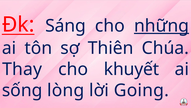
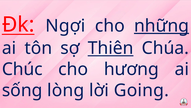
Sáng: Sáng -> Ngợi
Thiên underline: none -> present
Thay: Thay -> Chúc
khuyết: khuyết -> hương
